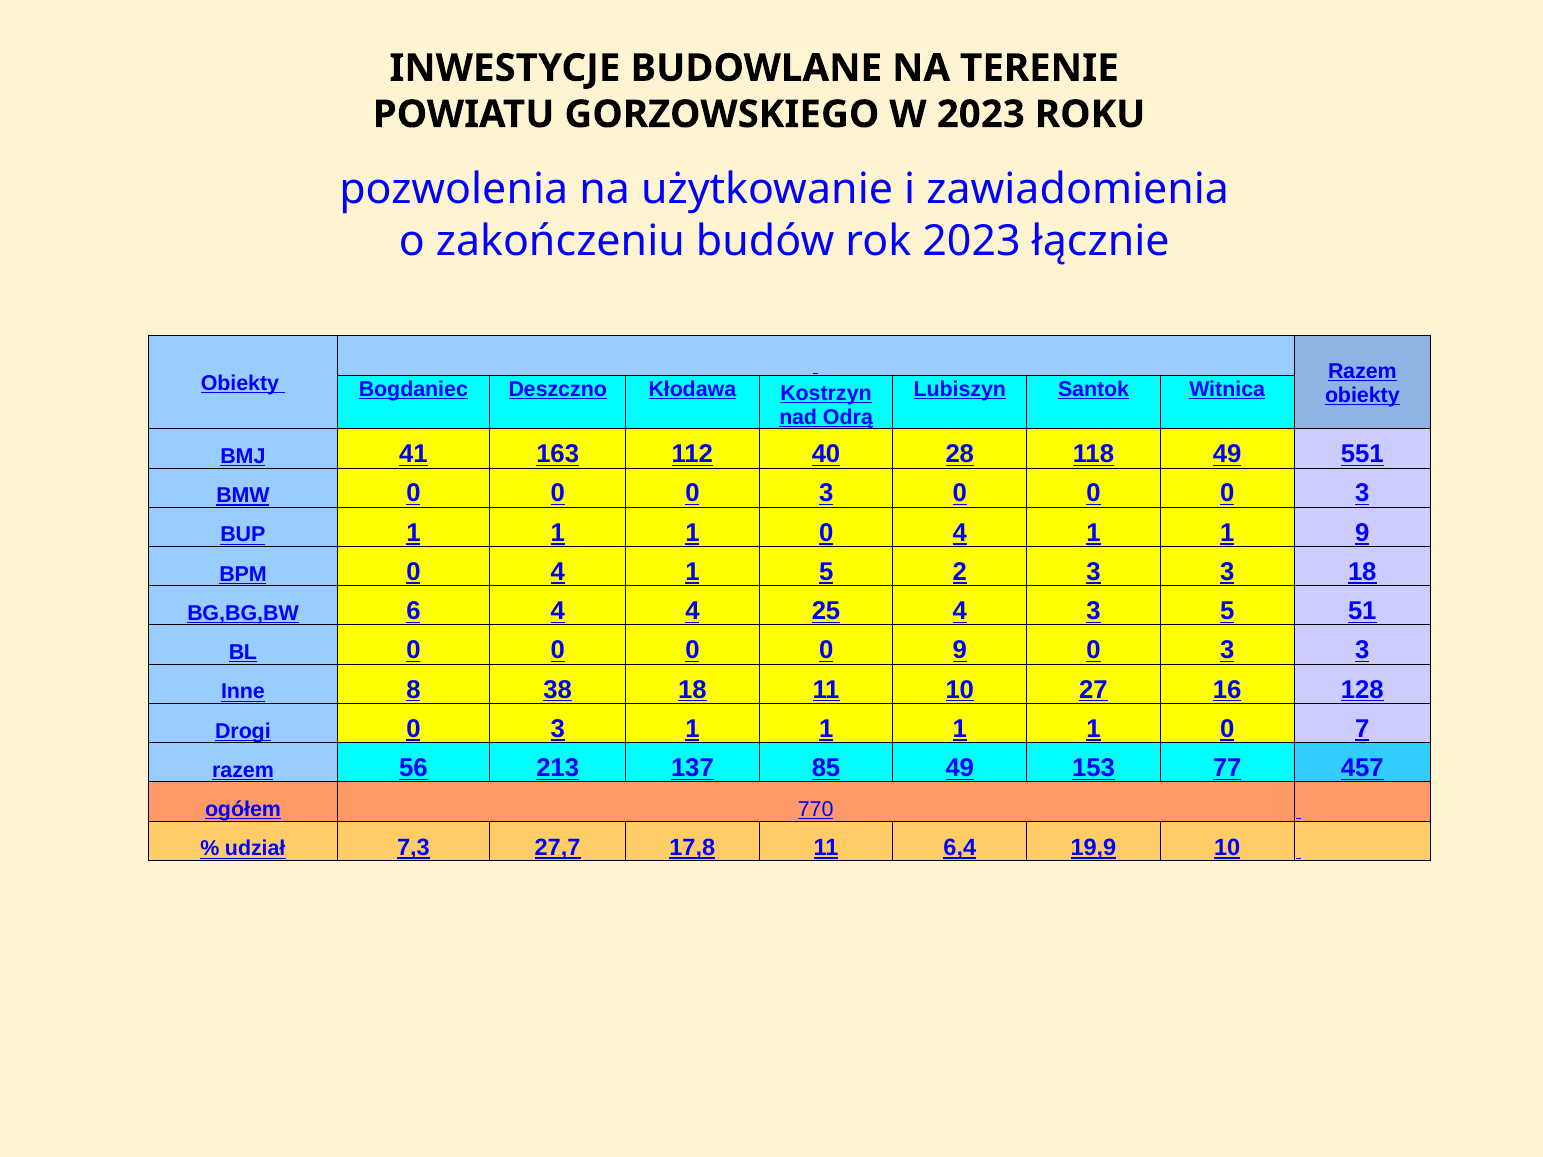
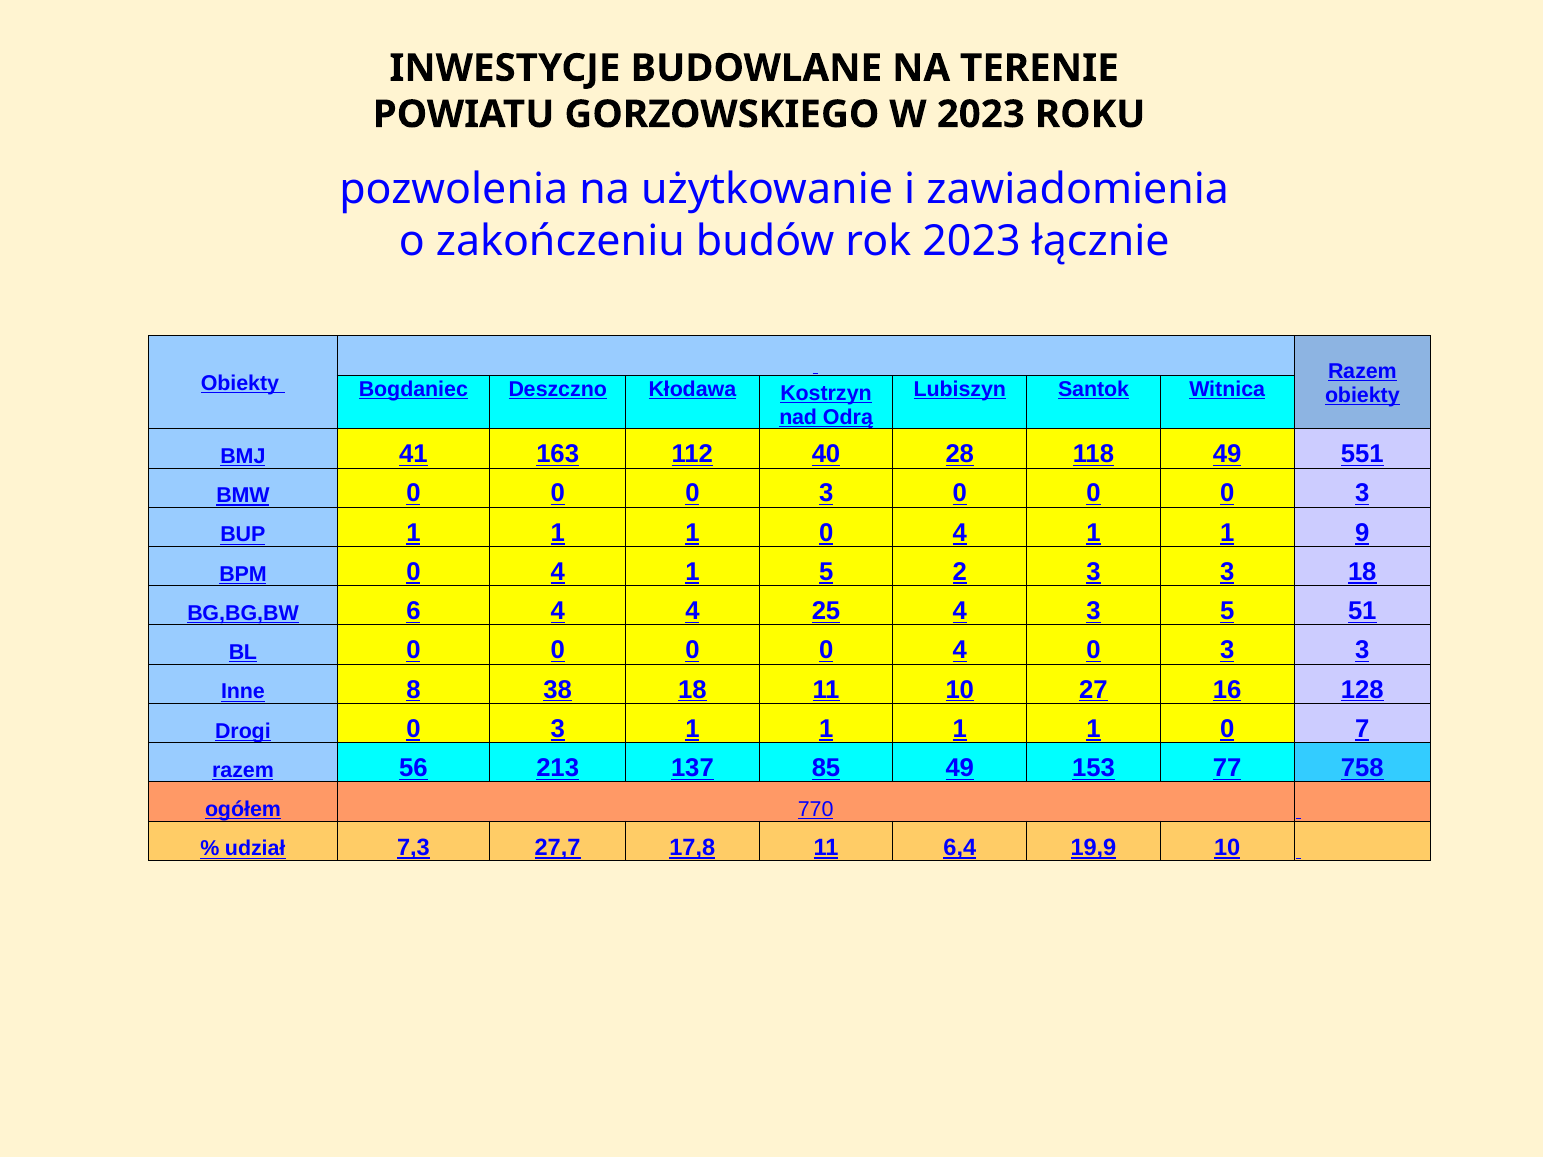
0 0 9: 9 -> 4
457: 457 -> 758
